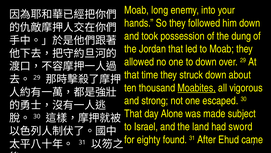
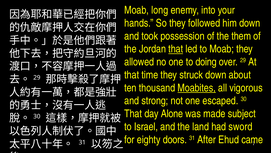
dung: dung -> them
that at (176, 49) underline: none -> present
to down: down -> doing
found: found -> doors
